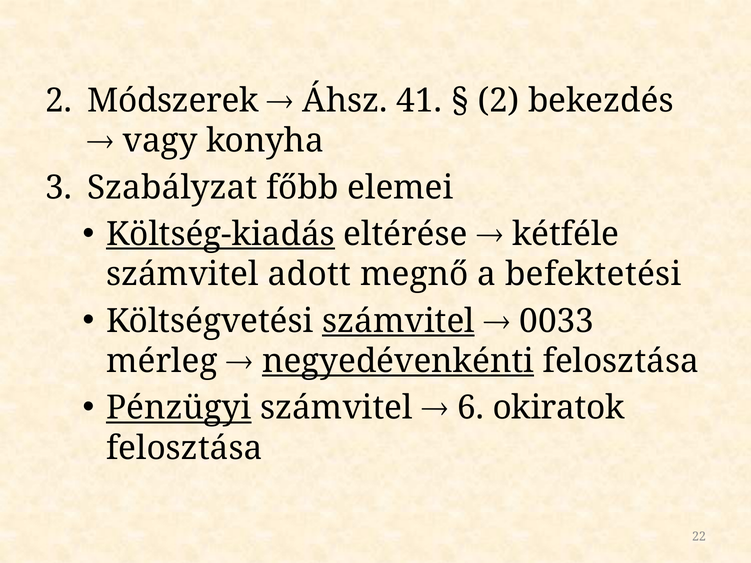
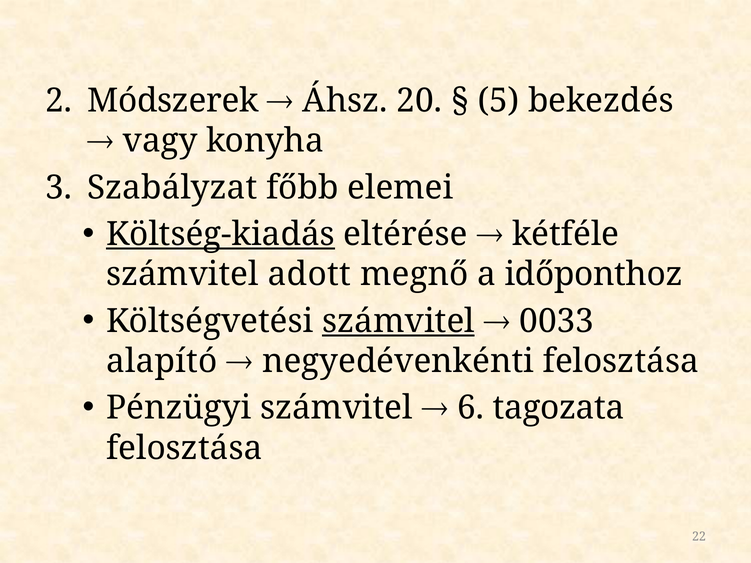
41: 41 -> 20
2 at (498, 101): 2 -> 5
befektetési: befektetési -> időponthoz
mérleg: mérleg -> alapító
negyedévenkénti underline: present -> none
Pénzügyi underline: present -> none
okiratok: okiratok -> tagozata
